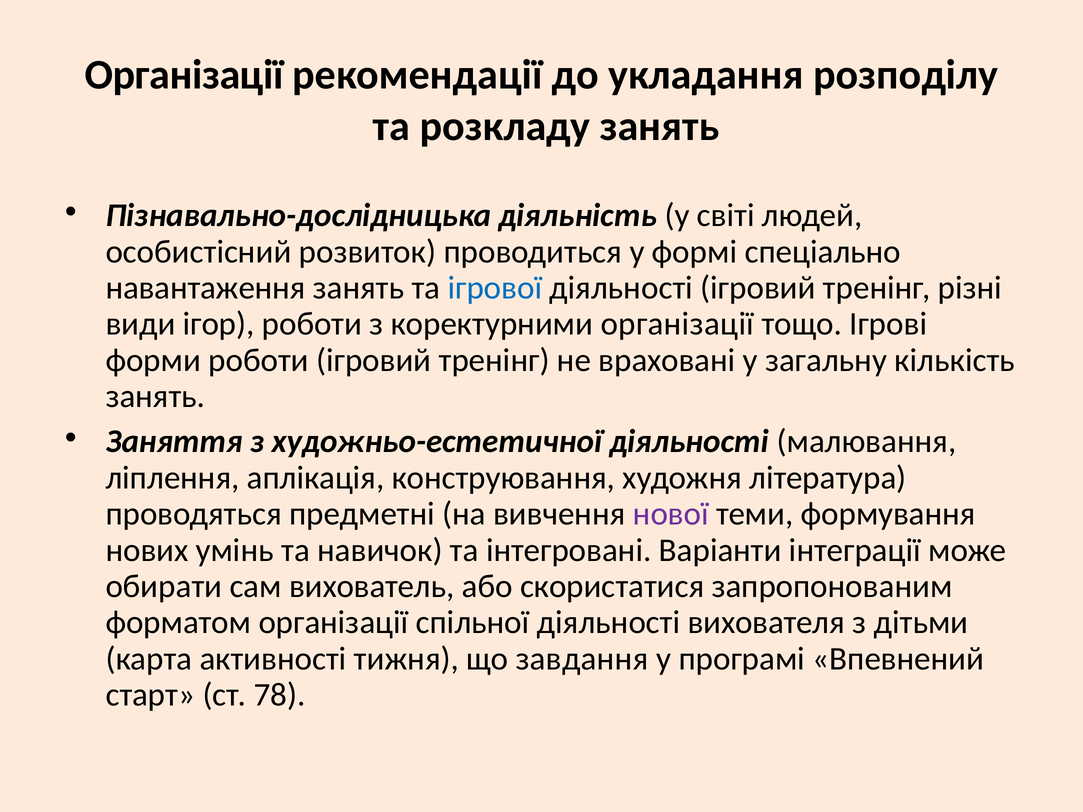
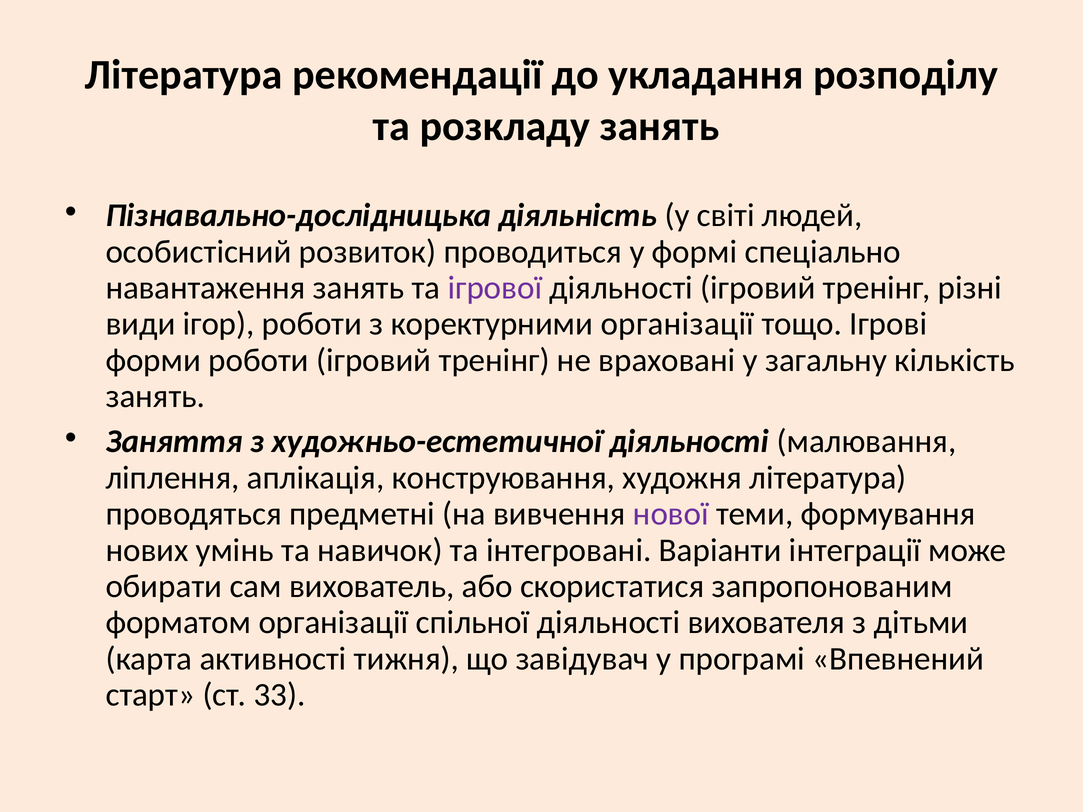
Організації at (184, 75): Організації -> Література
ігрової colour: blue -> purple
завдання: завдання -> завідувач
78: 78 -> 33
